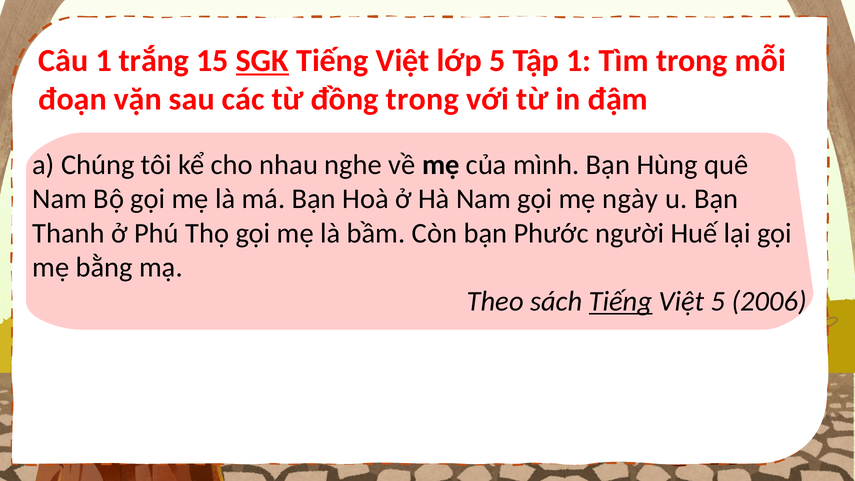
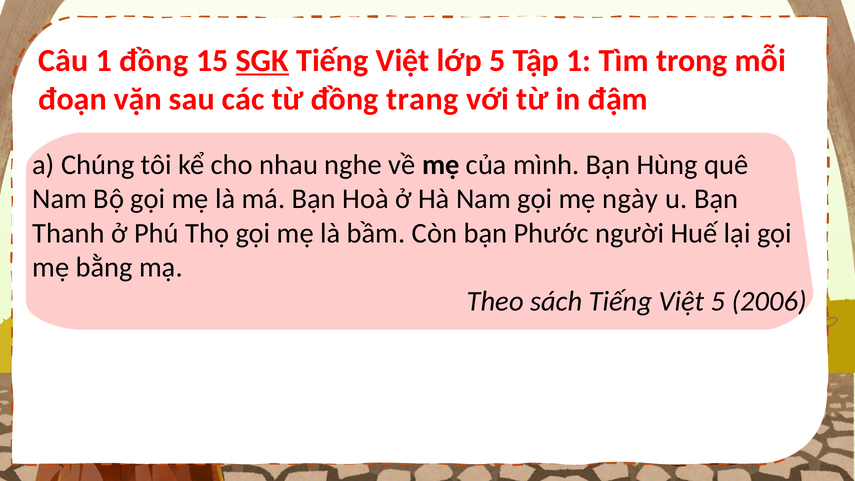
1 trắng: trắng -> đồng
đồng trong: trong -> trang
Tiếng at (621, 302) underline: present -> none
